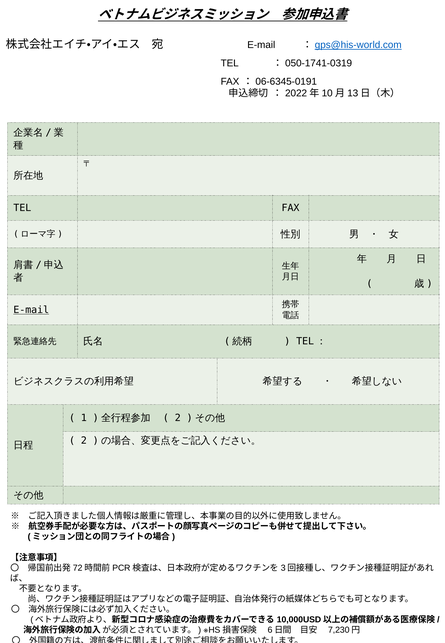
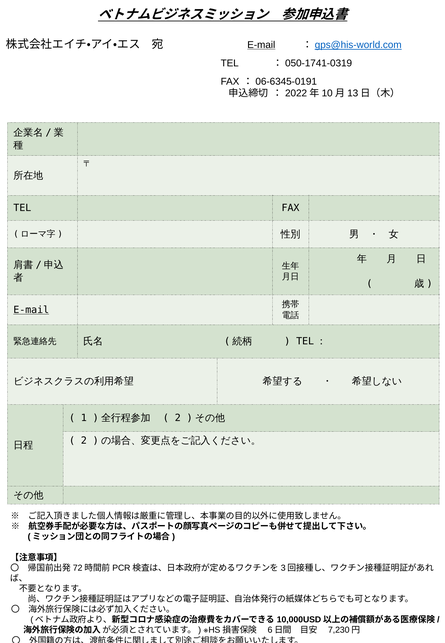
E-mail at (261, 45) underline: none -> present
